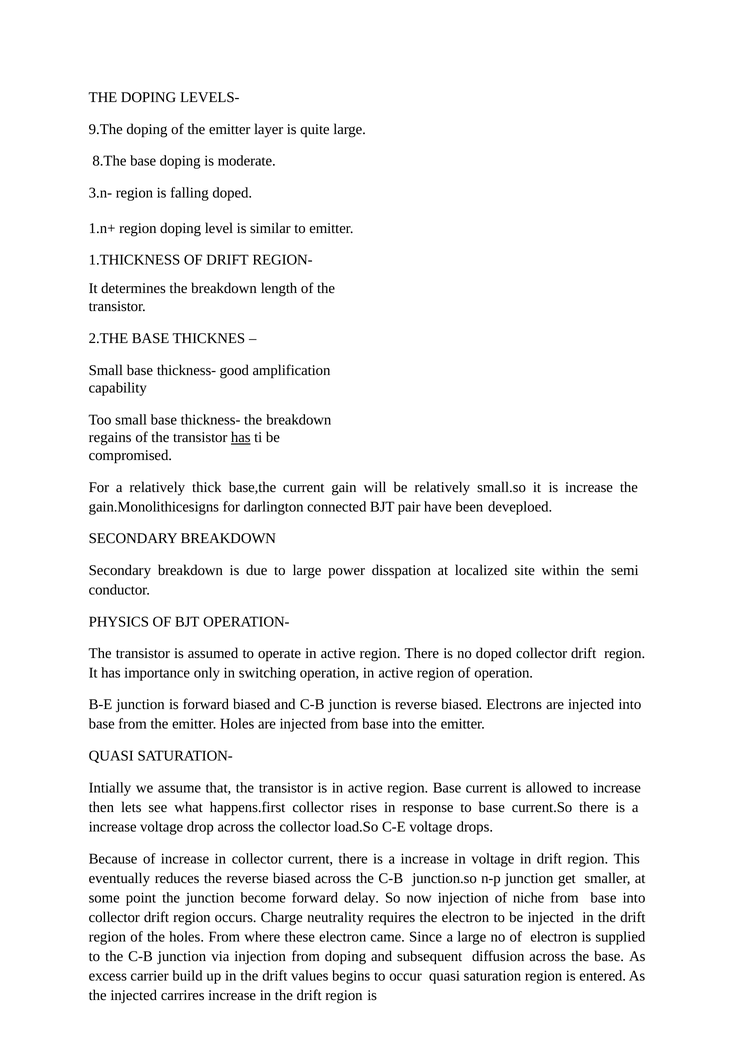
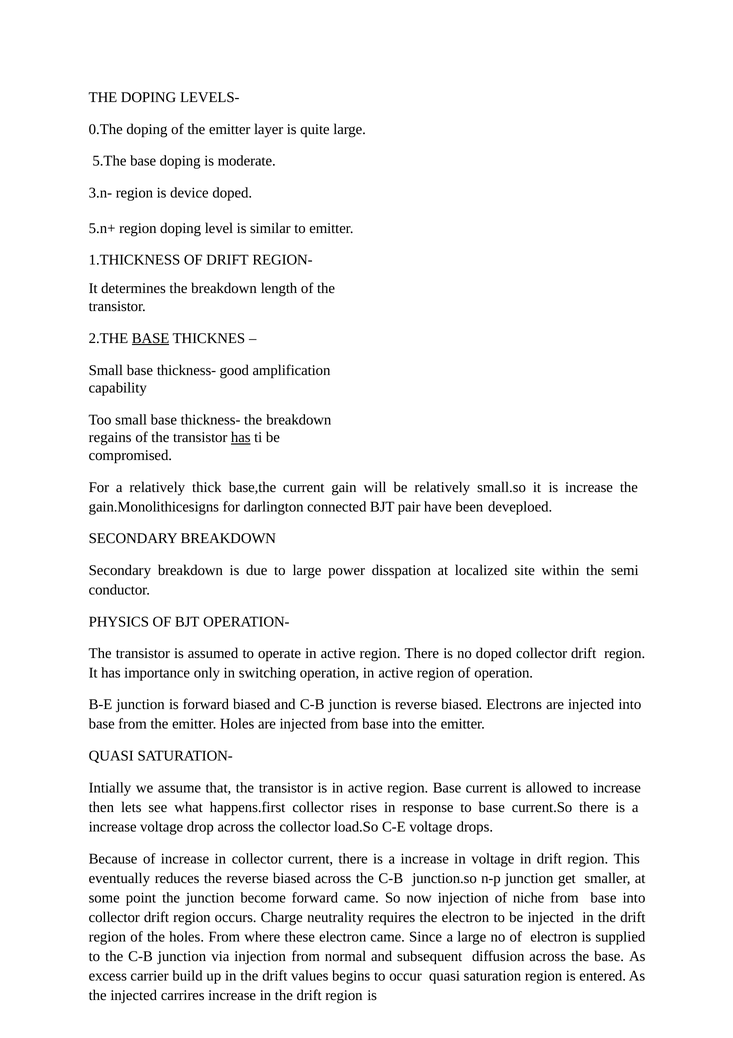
9.The: 9.The -> 0.The
8.The: 8.The -> 5.The
falling: falling -> device
1.n+: 1.n+ -> 5.n+
BASE at (151, 338) underline: none -> present
forward delay: delay -> came
from doping: doping -> normal
